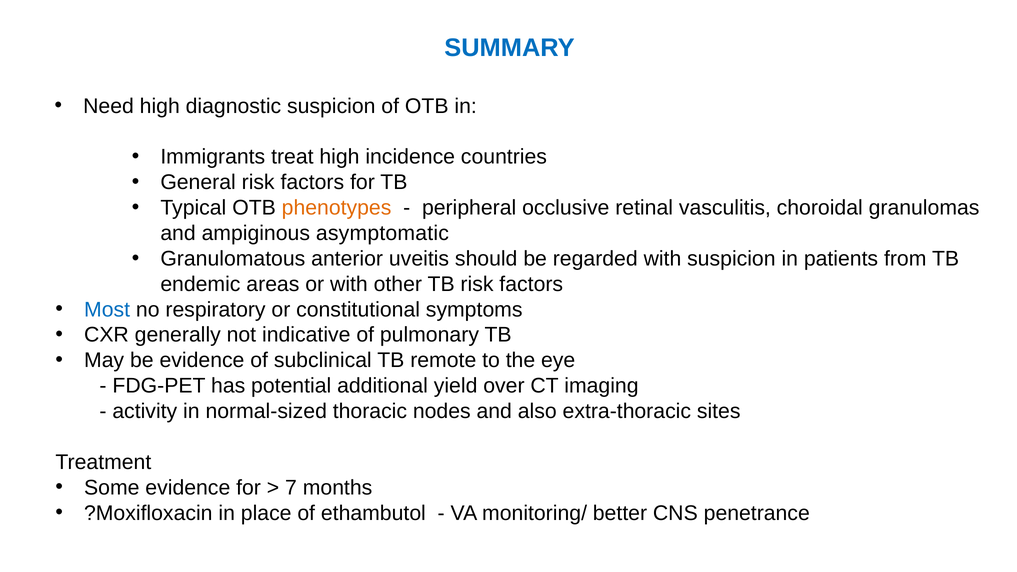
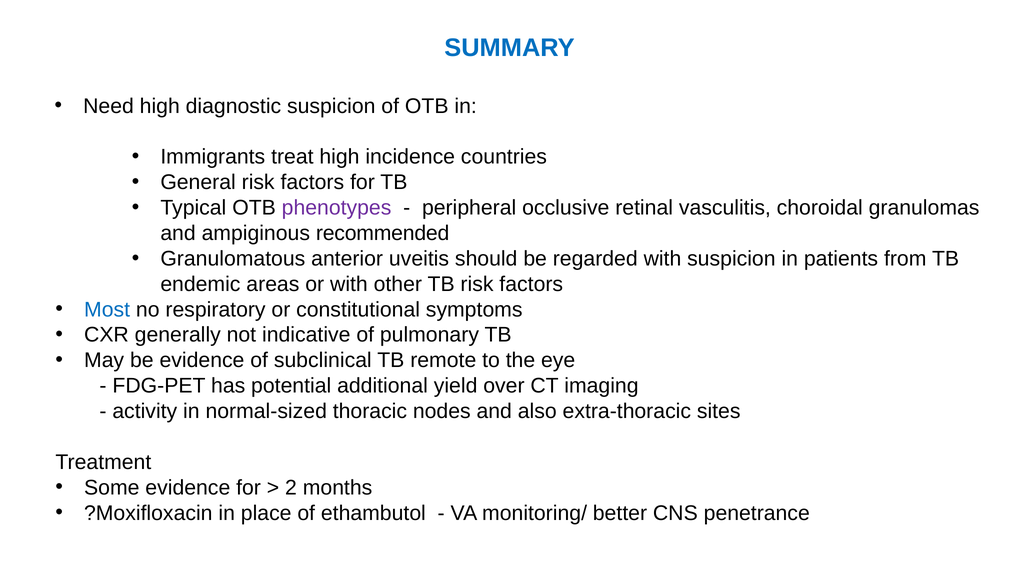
phenotypes colour: orange -> purple
asymptomatic: asymptomatic -> recommended
7: 7 -> 2
